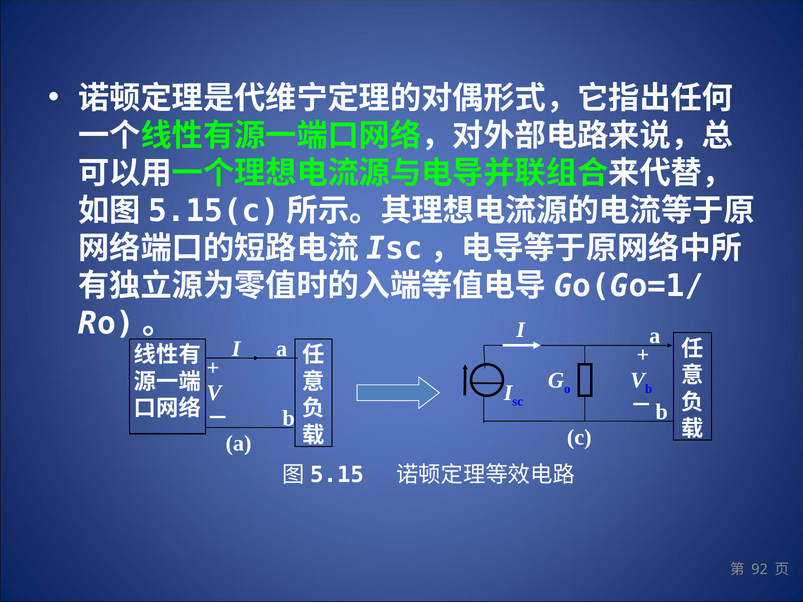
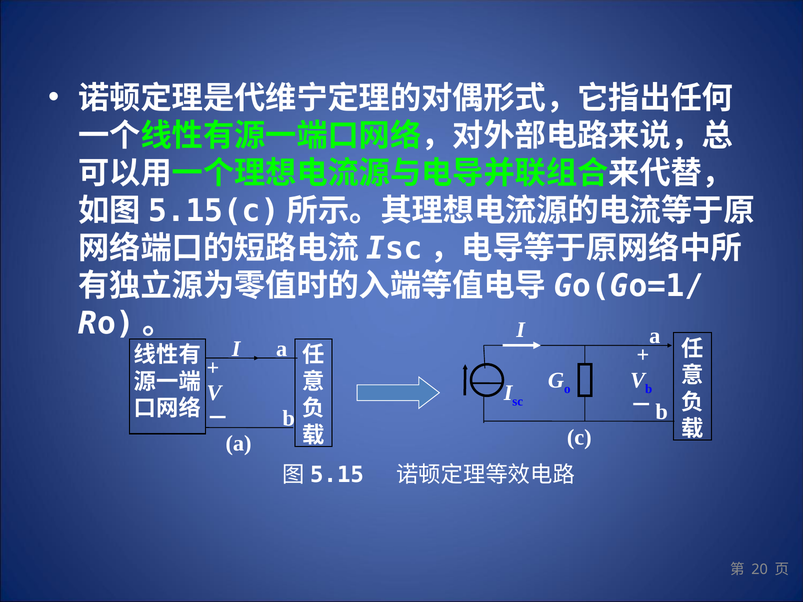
92: 92 -> 20
